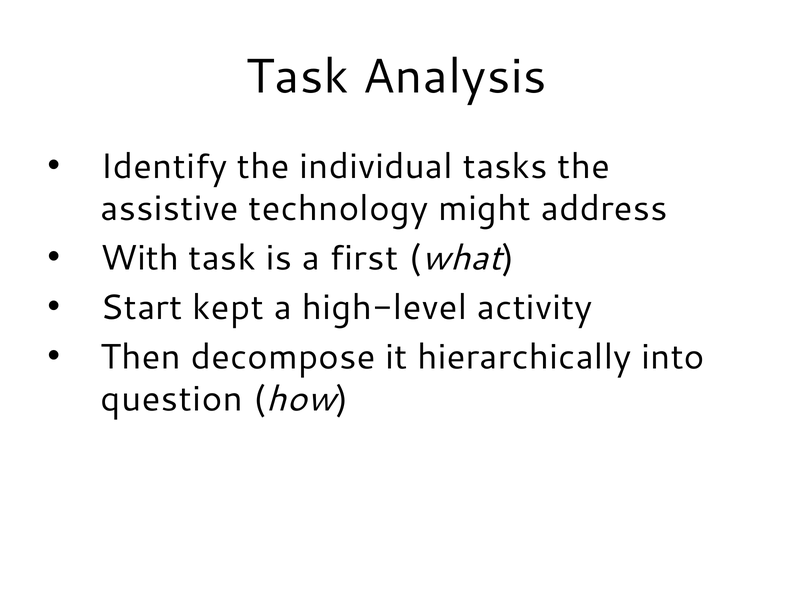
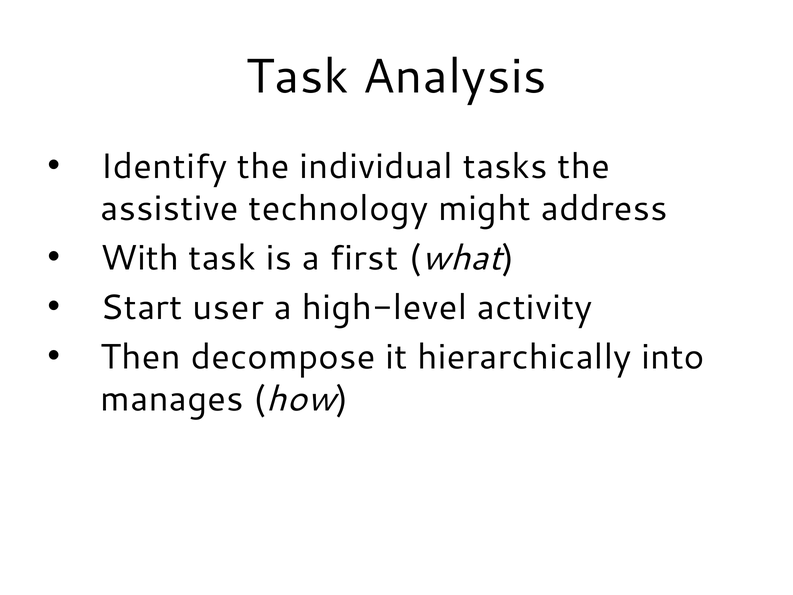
kept: kept -> user
question: question -> manages
